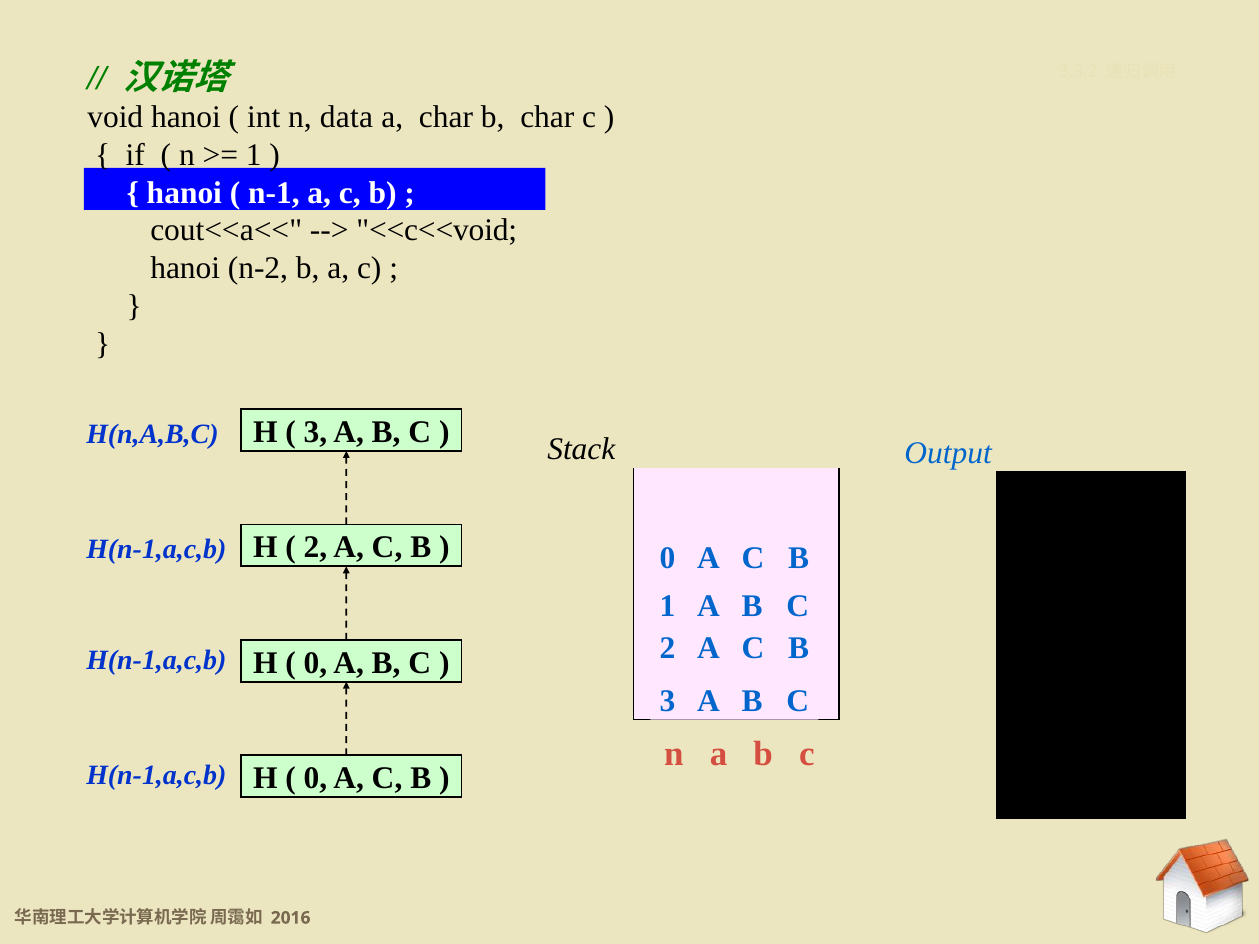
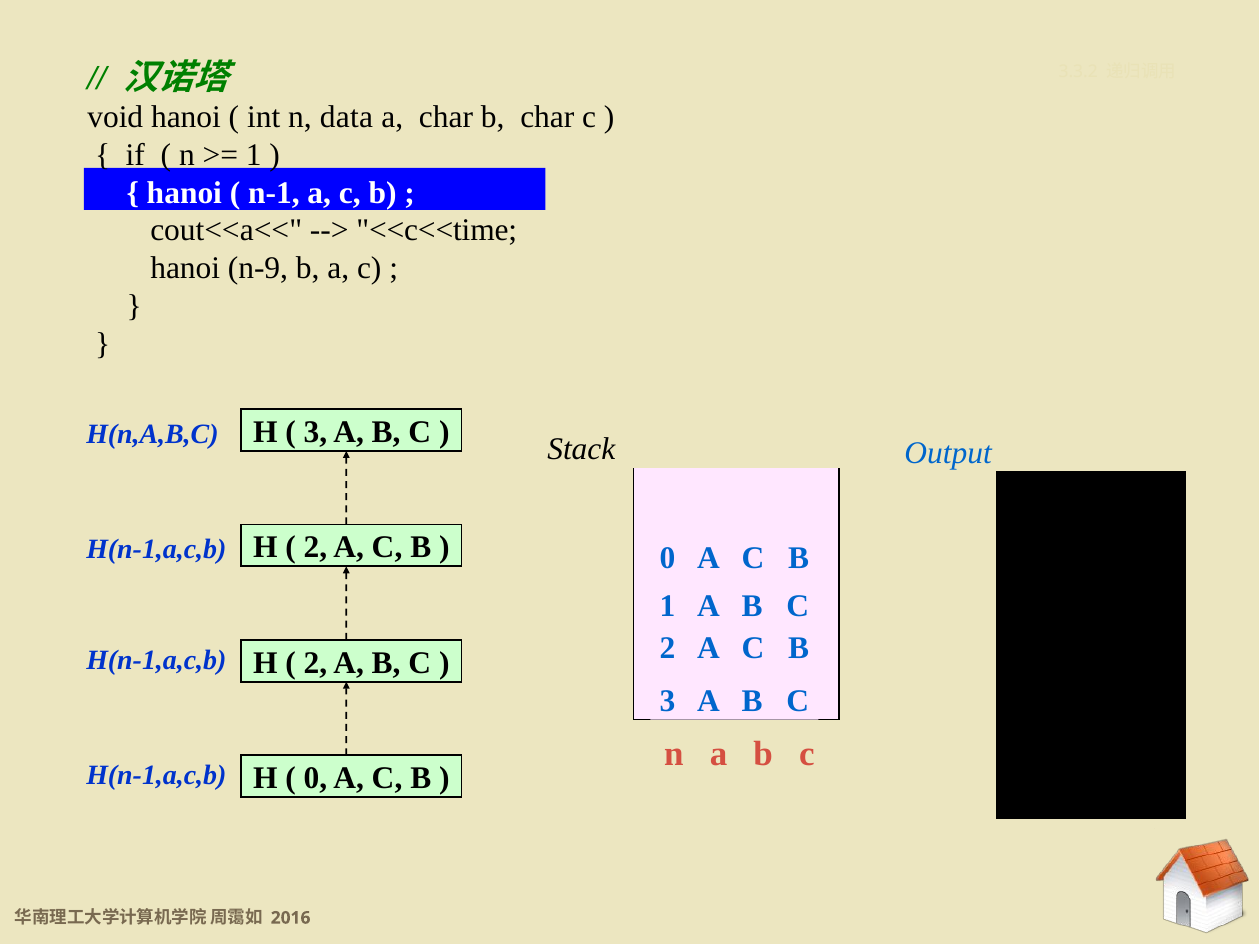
<<c<<void: <<c<<void -> <<c<<time
n-2: n-2 -> n-9
0 at (315, 663): 0 -> 2
